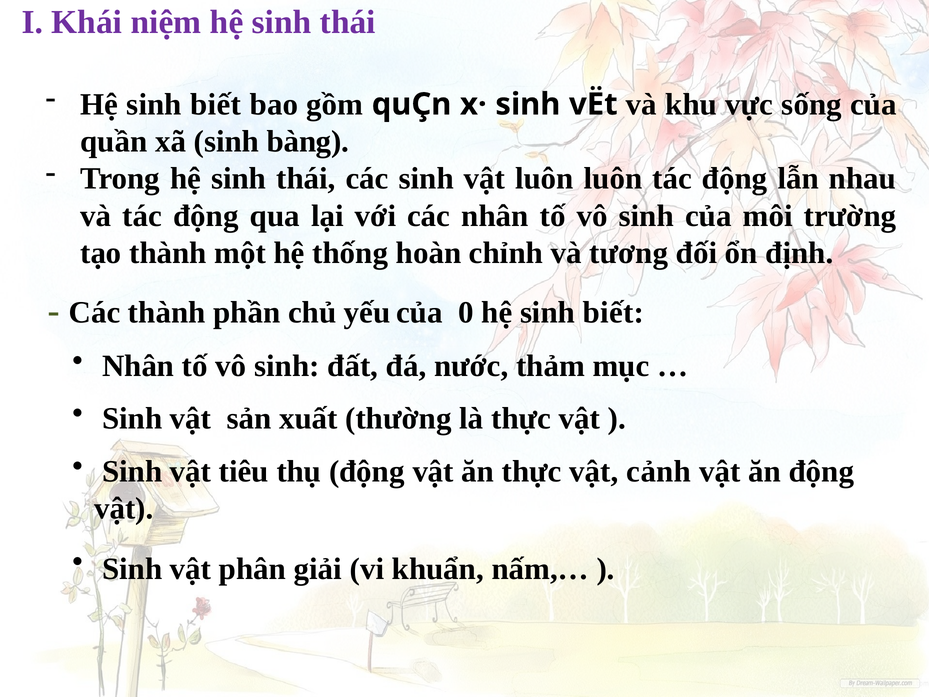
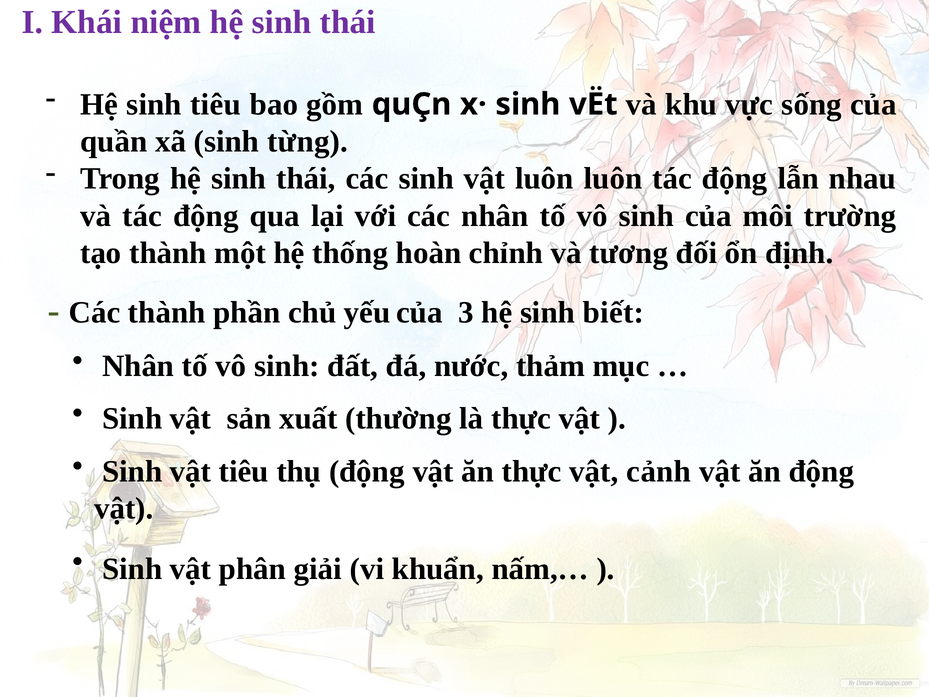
biết at (216, 104): biết -> tiêu
bàng: bàng -> từng
0: 0 -> 3
